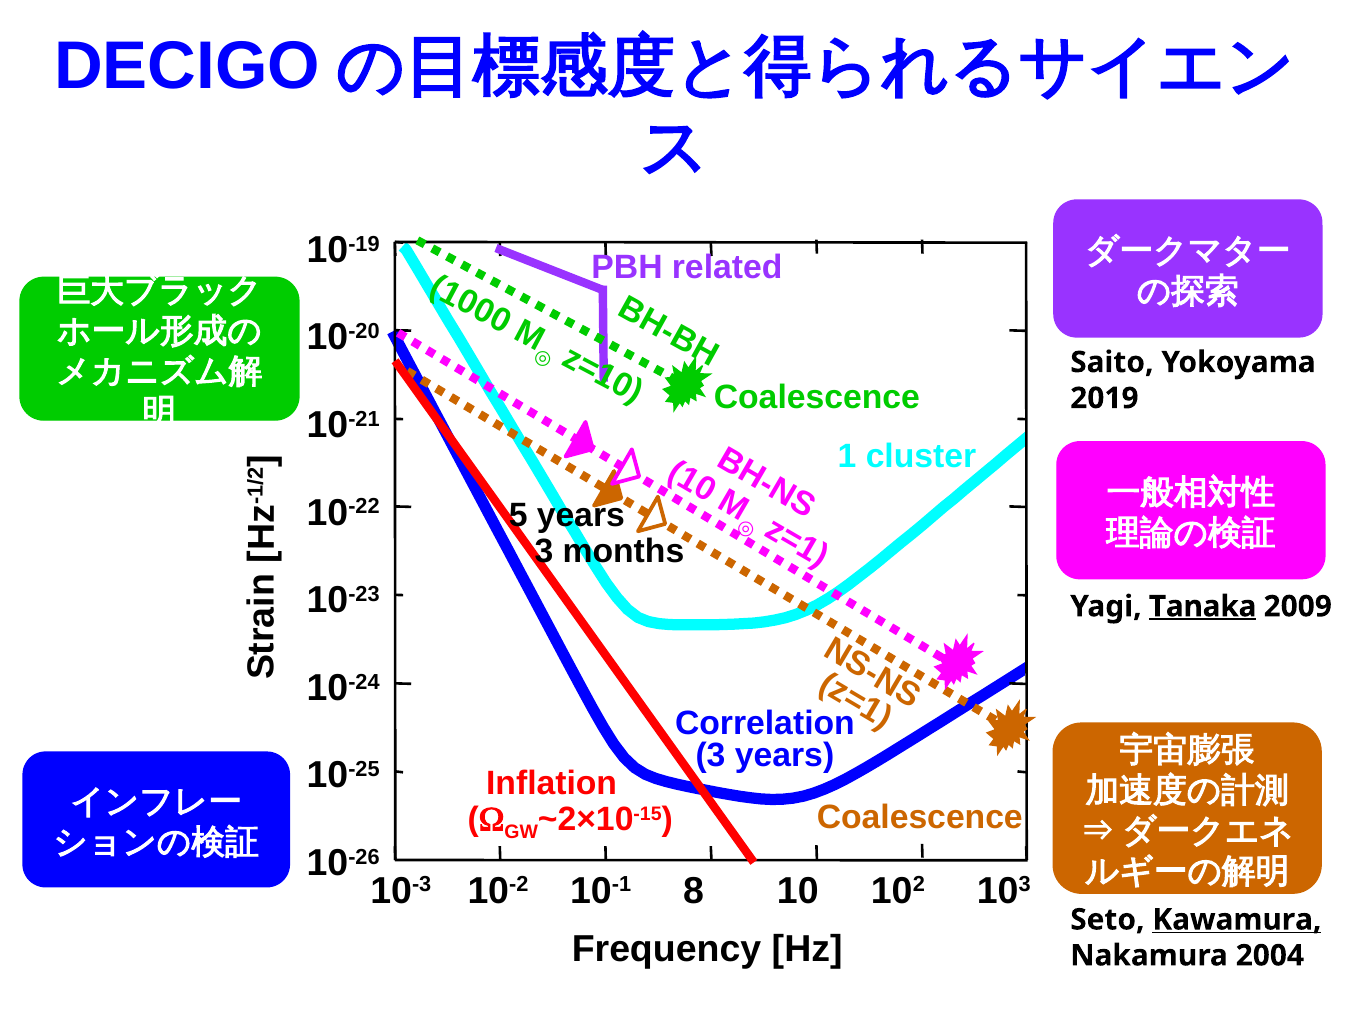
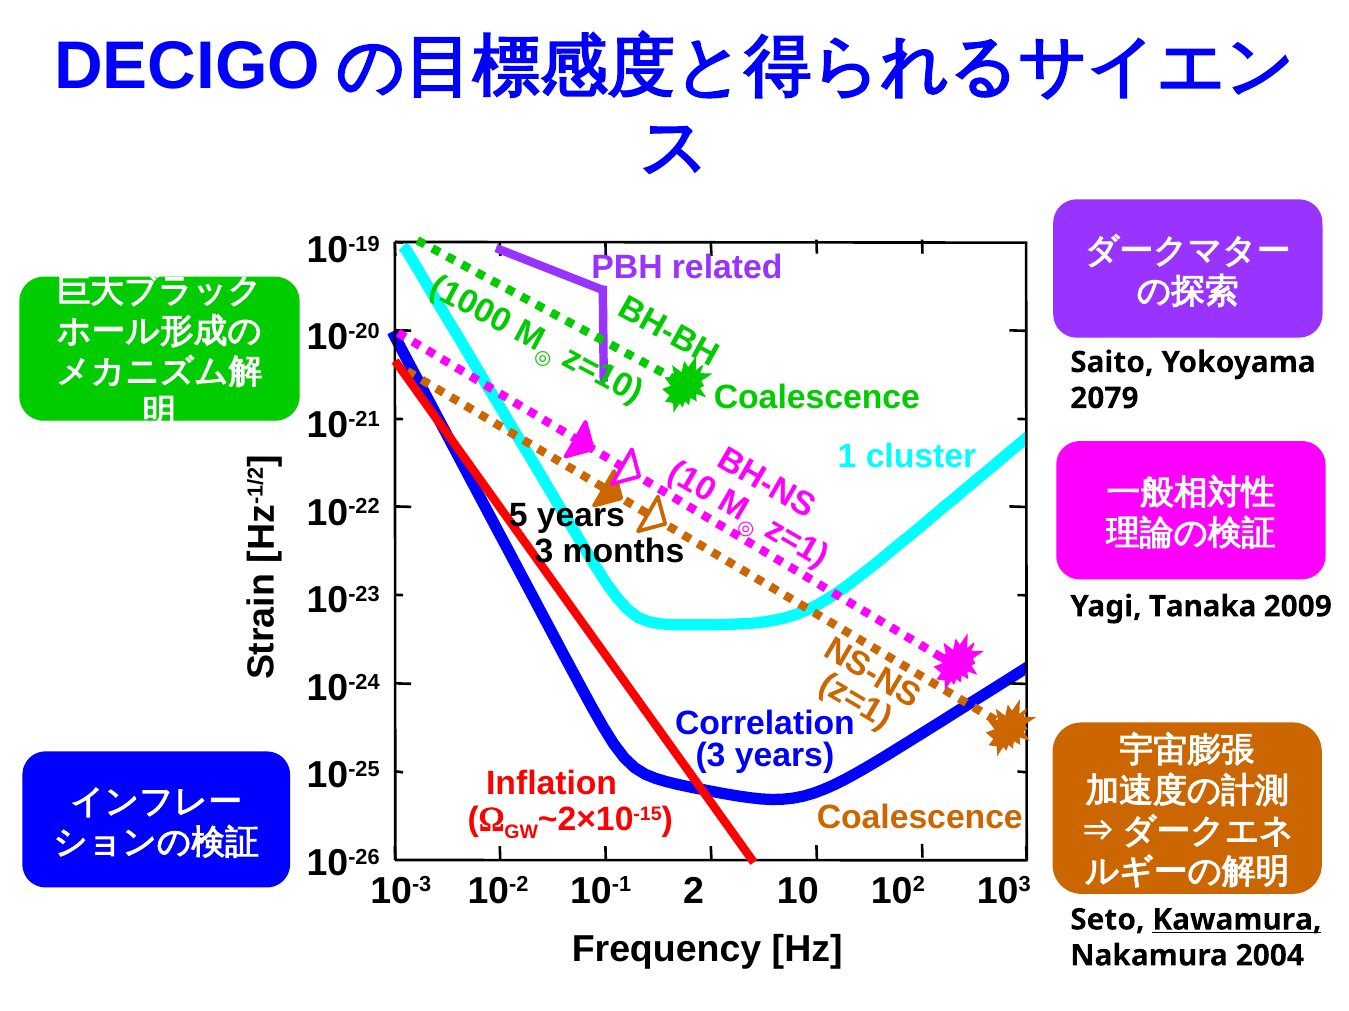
2019: 2019 -> 2079
Tanaka underline: present -> none
10-1 8: 8 -> 2
